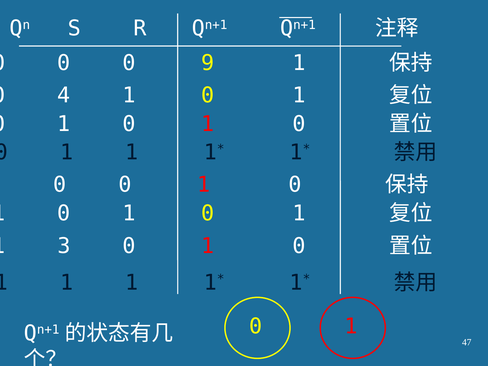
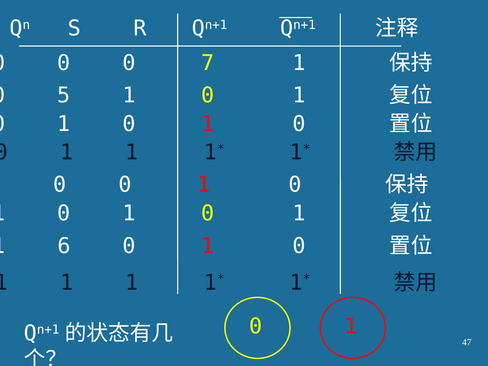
9: 9 -> 7
4: 4 -> 5
3: 3 -> 6
